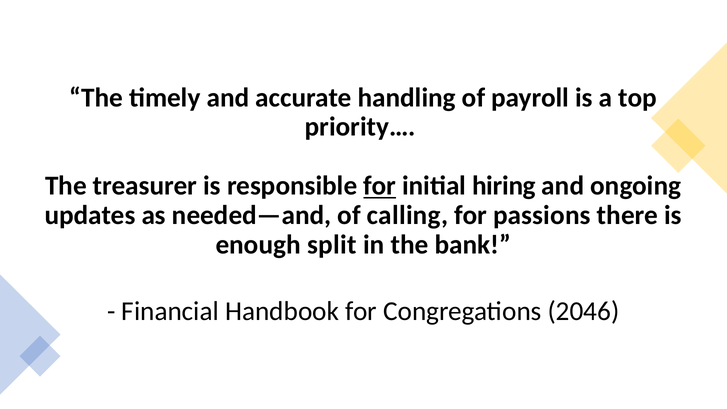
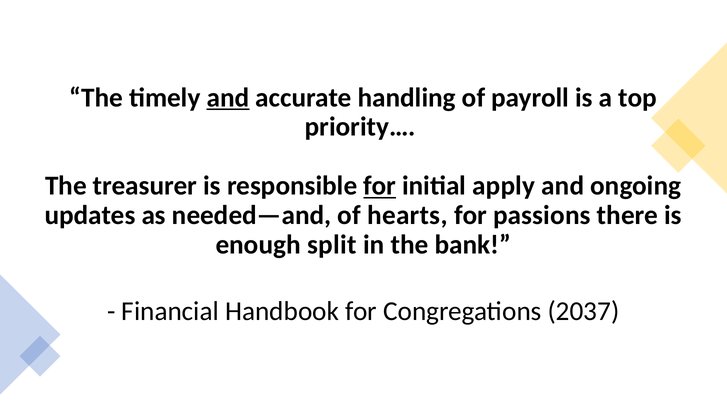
and at (228, 97) underline: none -> present
hiring: hiring -> apply
calling: calling -> hearts
2046: 2046 -> 2037
